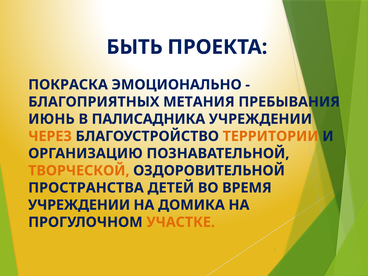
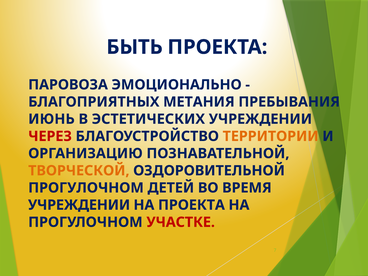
ПОКРАСКА: ПОКРАСКА -> ПАРОВОЗА
ПАЛИСАДНИКА: ПАЛИСАДНИКА -> ЭСТЕТИЧЕСКИХ
ЧЕРЕЗ colour: orange -> red
ПРОСТРАНСТВА at (86, 188): ПРОСТРАНСТВА -> ПРОГУЛОЧНОМ
НА ДОМИКА: ДОМИКА -> ПРОЕКТА
УЧАСТКЕ colour: orange -> red
